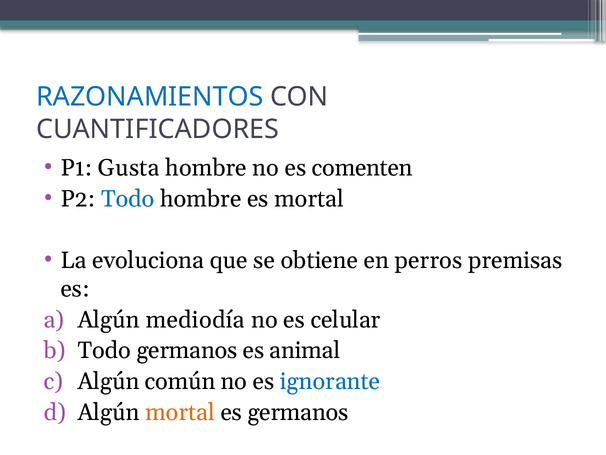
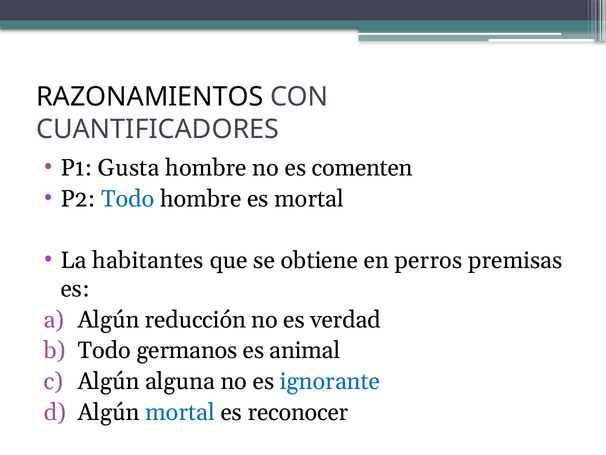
RAZONAMIENTOS colour: blue -> black
evoluciona: evoluciona -> habitantes
mediodía: mediodía -> reducción
celular: celular -> verdad
común: común -> alguna
mortal at (180, 412) colour: orange -> blue
es germanos: germanos -> reconocer
